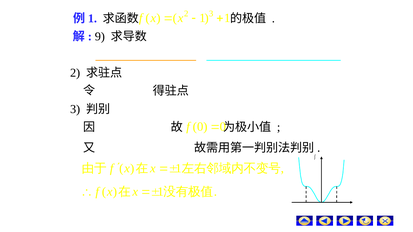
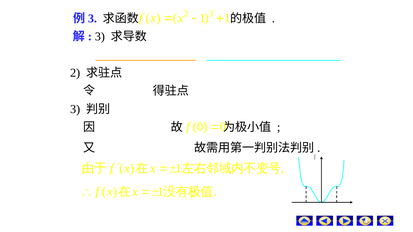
1 at (92, 19): 1 -> 3
9 at (100, 36): 9 -> 3
